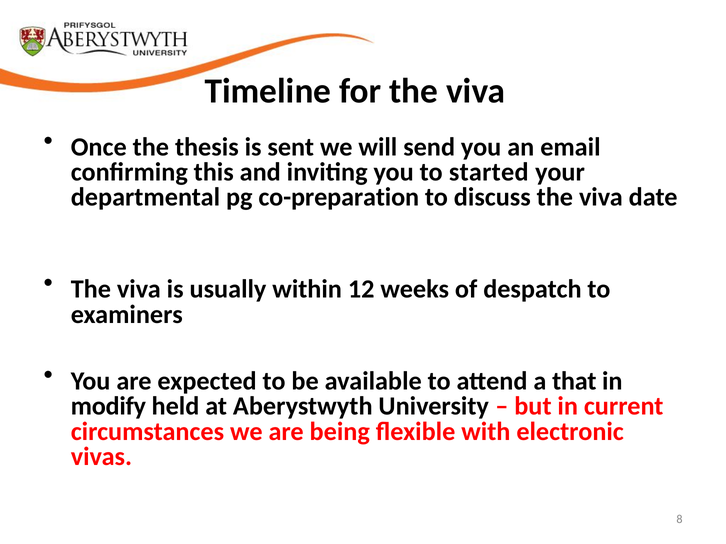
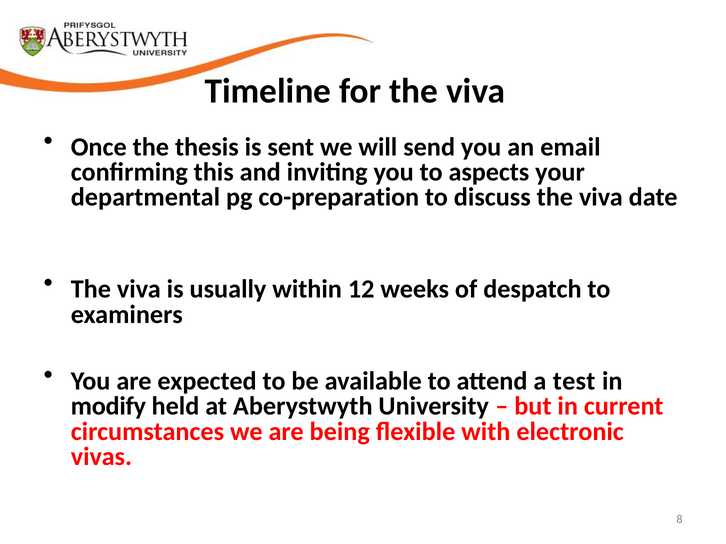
started: started -> aspects
that: that -> test
